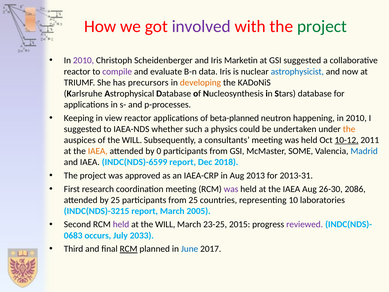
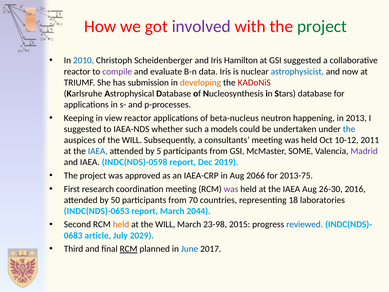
2010 at (84, 60) colour: purple -> blue
Marketin: Marketin -> Hamilton
precursors: precursors -> submission
KADoNiS colour: black -> red
beta-planned: beta-planned -> beta-nucleus
2010 at (356, 118): 2010 -> 2013
physics: physics -> models
the at (349, 129) colour: orange -> blue
10-12 underline: present -> none
IAEA at (98, 151) colour: orange -> blue
0: 0 -> 5
Madrid colour: blue -> purple
INDC(NDS)-6599: INDC(NDS)-6599 -> INDC(NDS)-0598
2018: 2018 -> 2019
2013: 2013 -> 2066
2013-31: 2013-31 -> 2013-75
2086: 2086 -> 2016
by 25: 25 -> 50
from 25: 25 -> 70
10: 10 -> 18
INDC(NDS)-3215: INDC(NDS)-3215 -> INDC(NDS)-0653
2005: 2005 -> 2044
held at (121, 224) colour: purple -> orange
23-25: 23-25 -> 23-98
reviewed colour: purple -> blue
occurs: occurs -> article
2033: 2033 -> 2029
